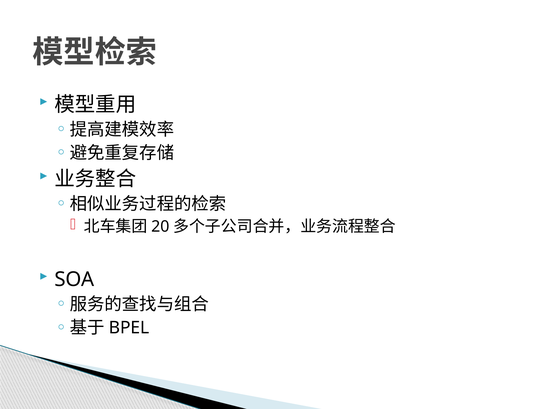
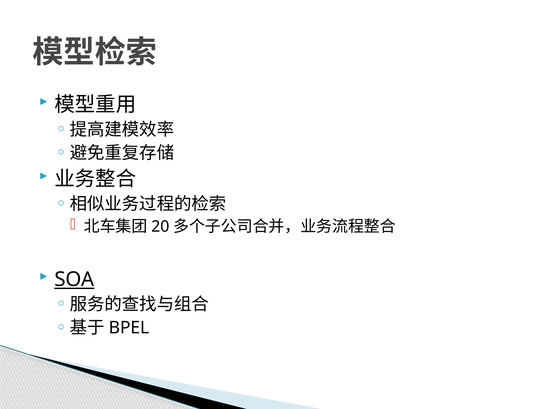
SOA underline: none -> present
